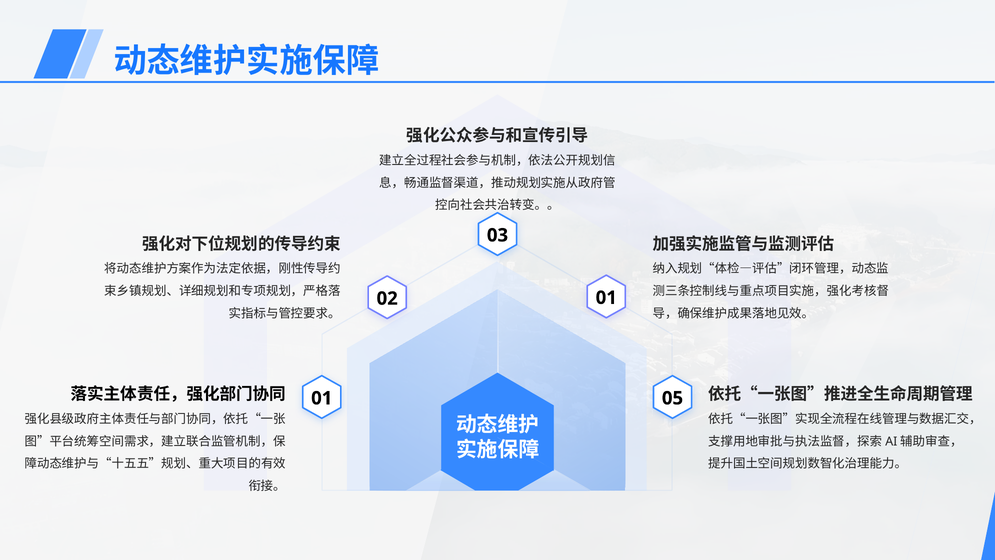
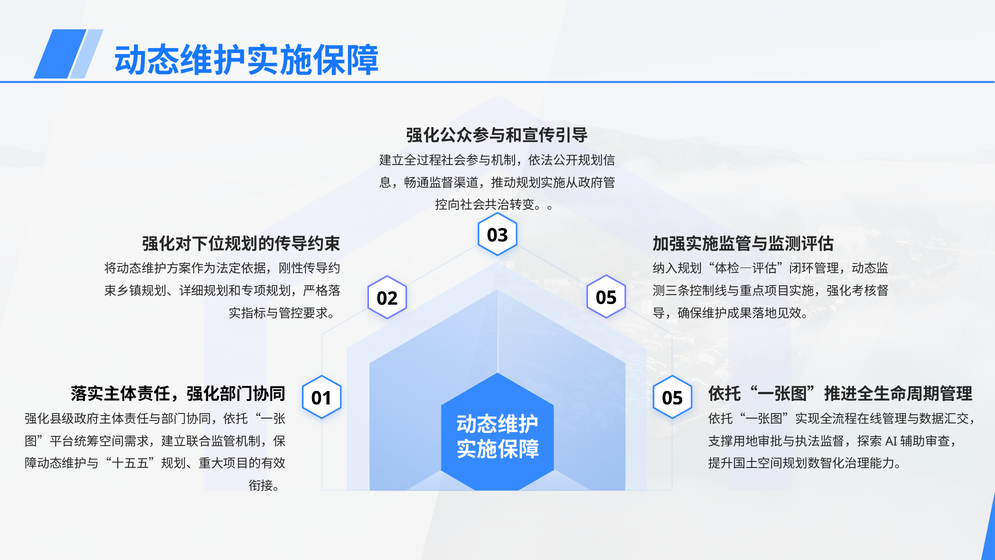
02 01: 01 -> 05
